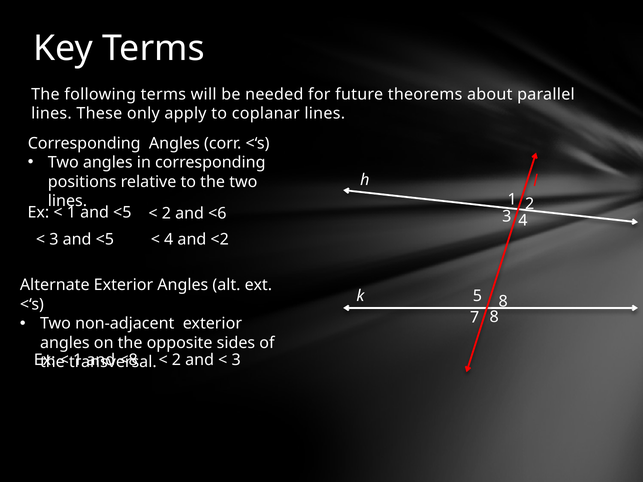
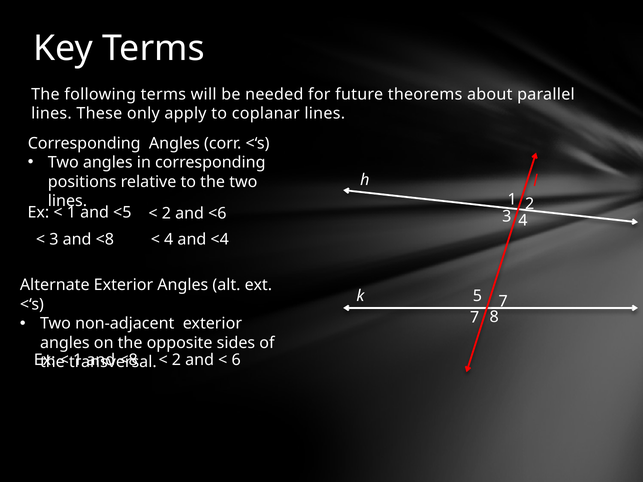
3 and <5: <5 -> <8
<2: <2 -> <4
5 8: 8 -> 7
3 at (236, 360): 3 -> 6
